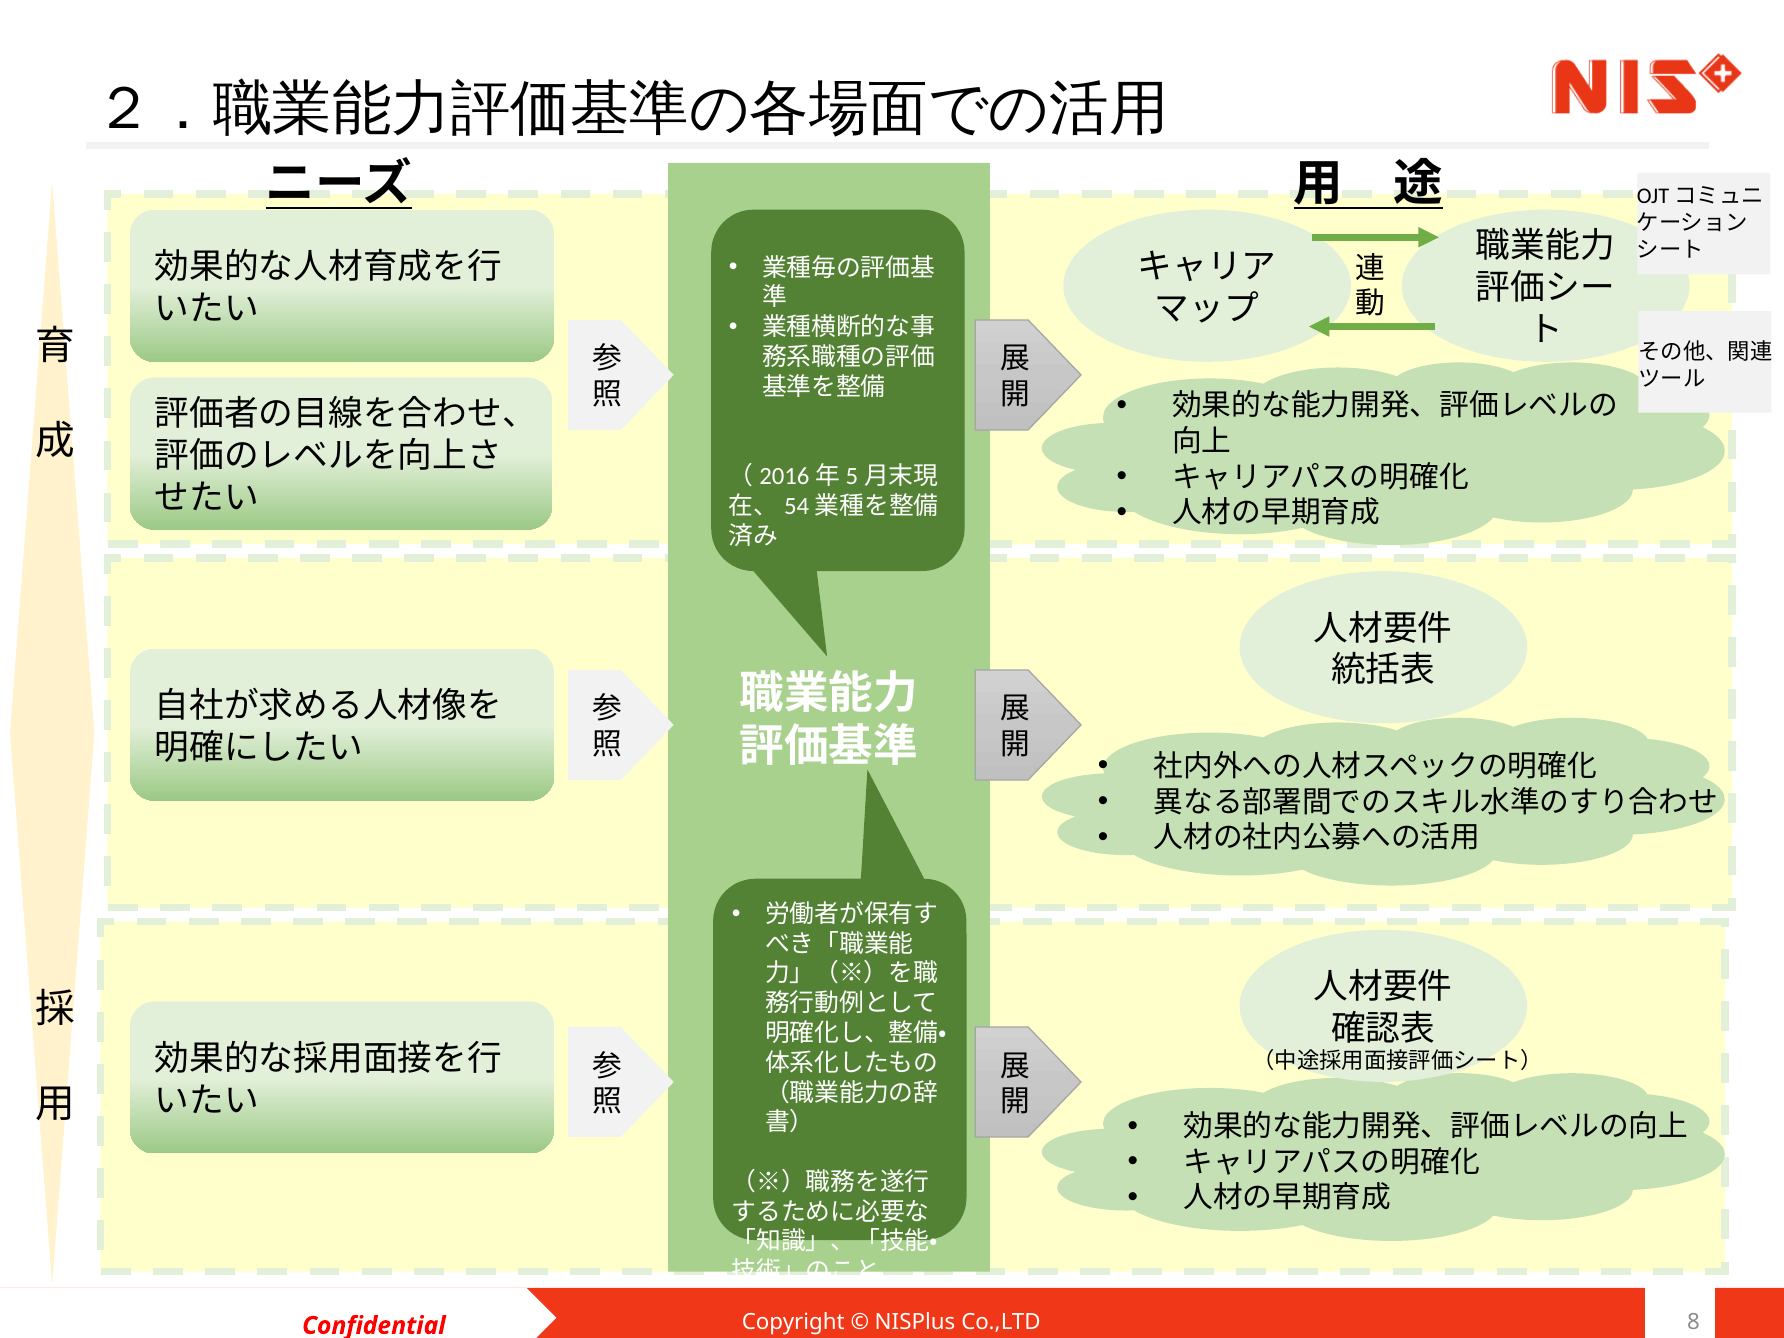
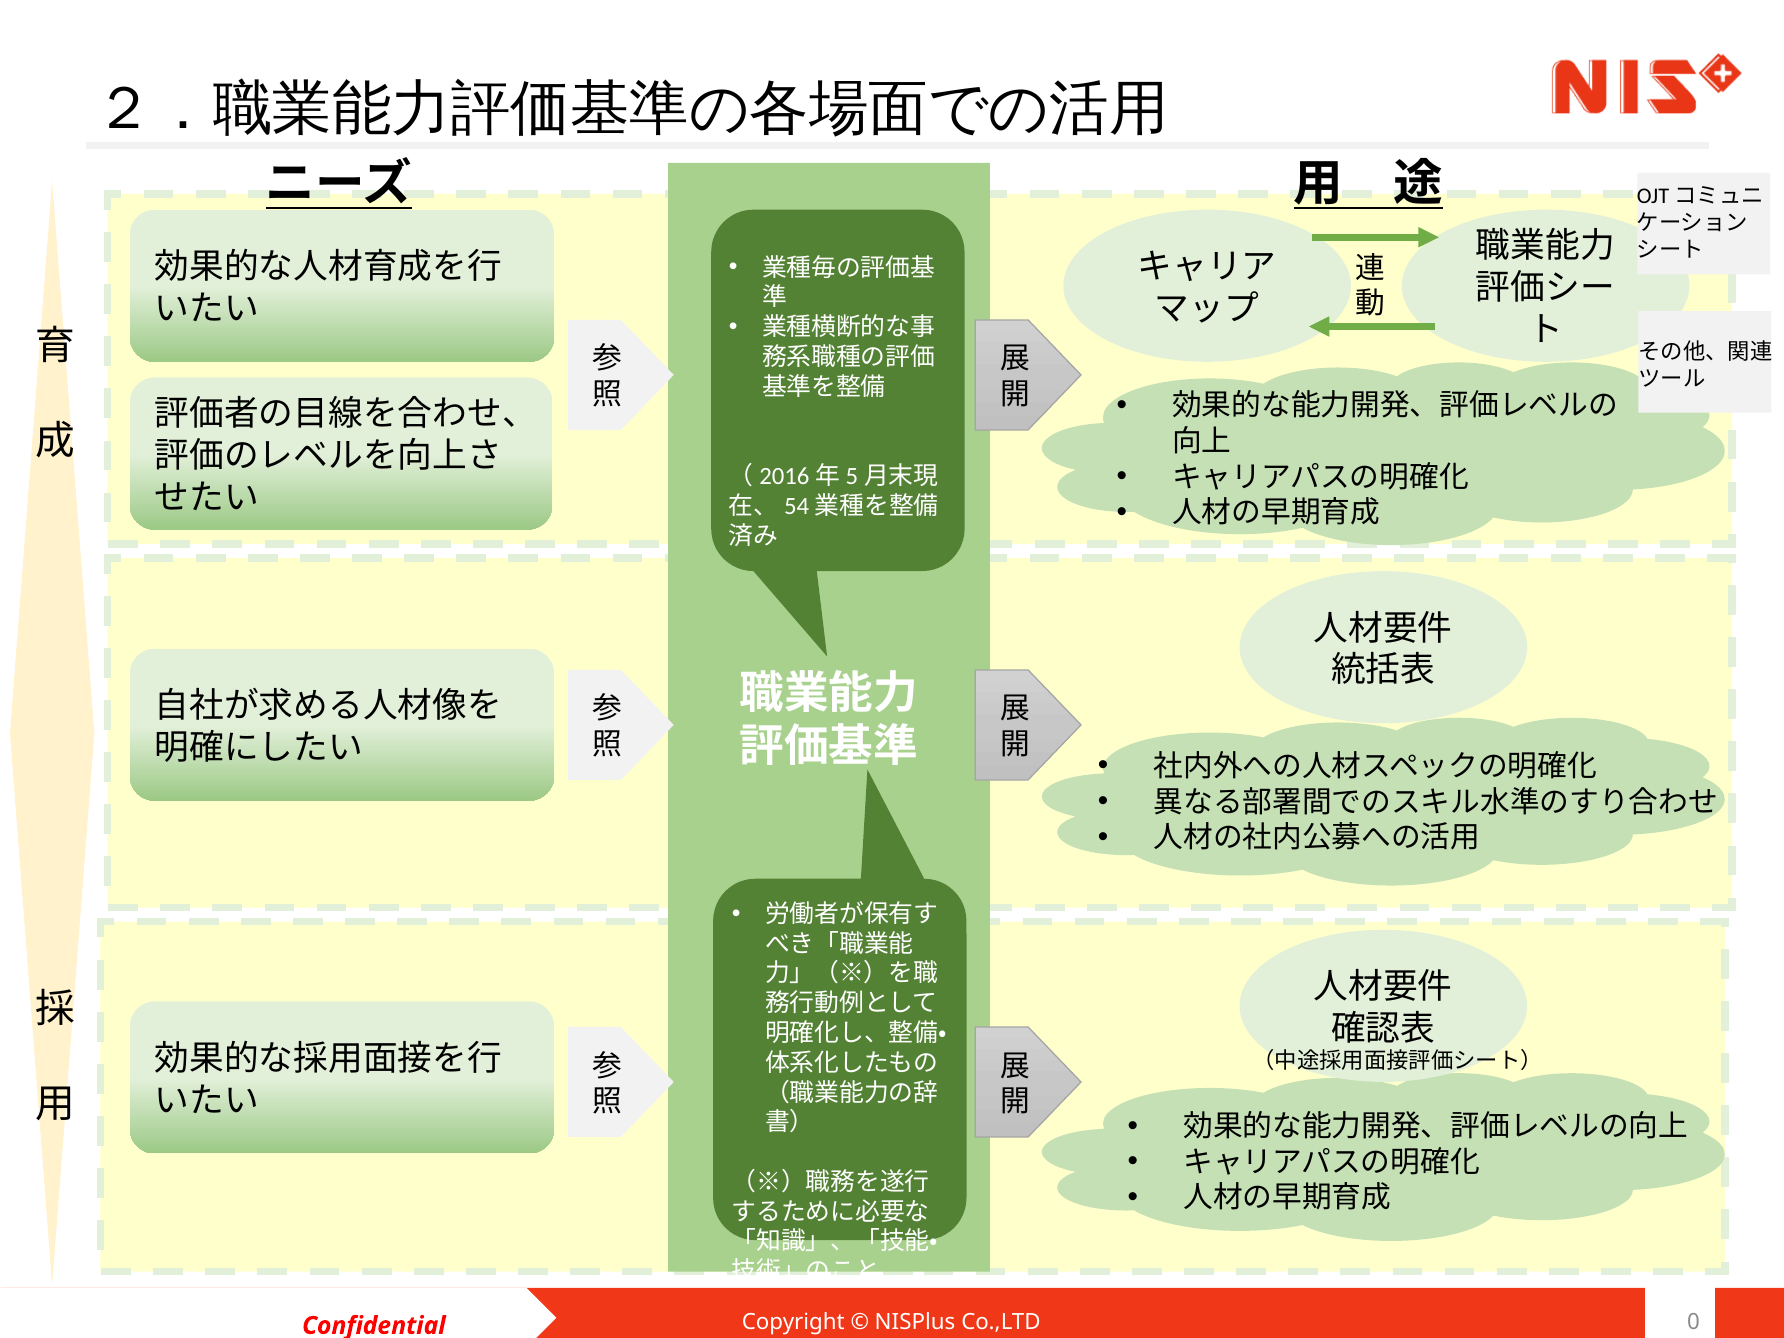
8: 8 -> 0
